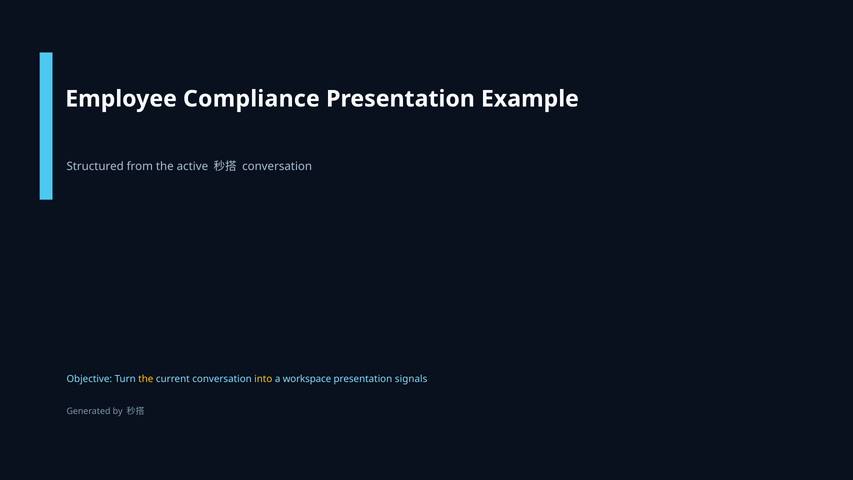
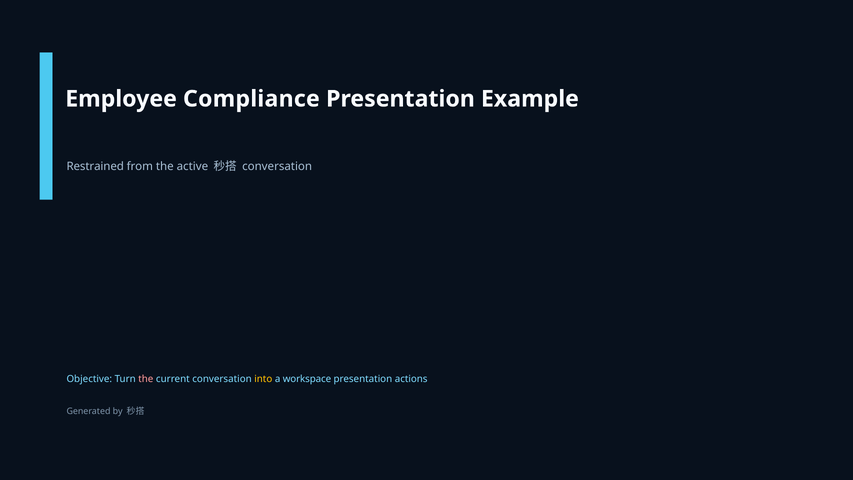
Structured: Structured -> Restrained
the at (146, 379) colour: yellow -> pink
signals: signals -> actions
